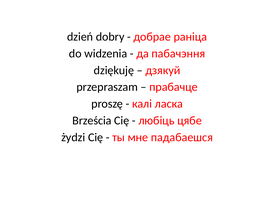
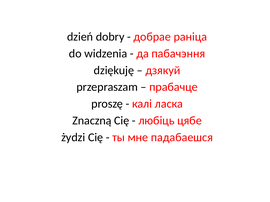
Brześcia: Brześcia -> Znaczną
